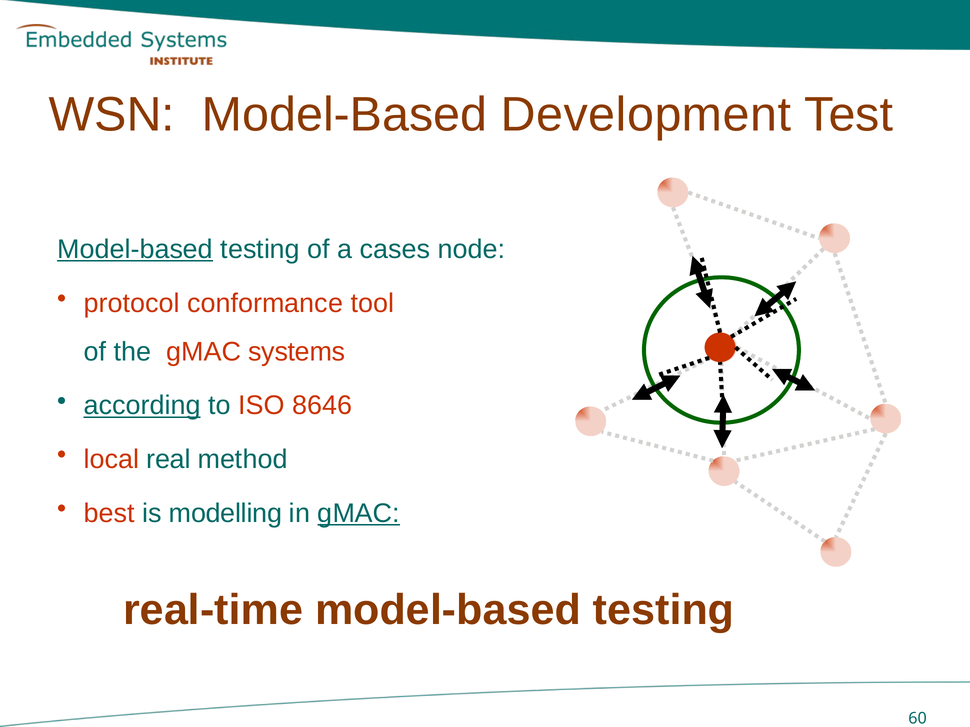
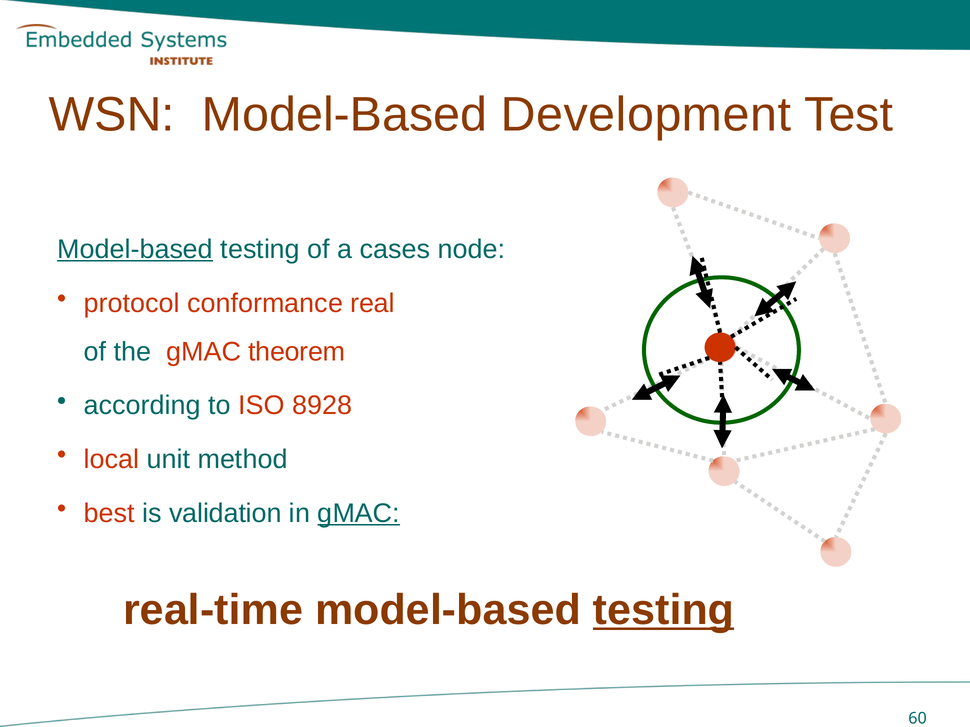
tool: tool -> real
systems: systems -> theorem
according underline: present -> none
8646: 8646 -> 8928
real: real -> unit
modelling: modelling -> validation
testing at (664, 611) underline: none -> present
